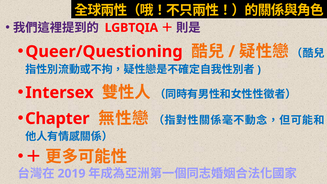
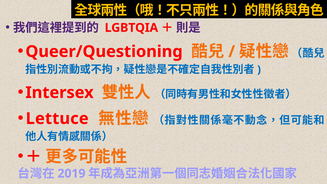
Chapter: Chapter -> Lettuce
